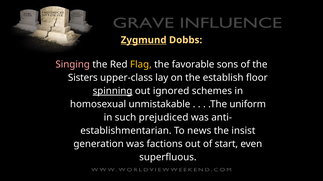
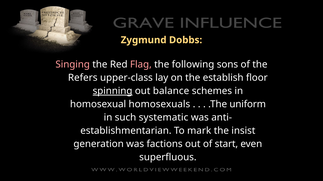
Zygmund underline: present -> none
Flag colour: yellow -> pink
favorable: favorable -> following
Sisters: Sisters -> Refers
ignored: ignored -> balance
unmistakable: unmistakable -> homosexuals
prejudiced: prejudiced -> systematic
news: news -> mark
